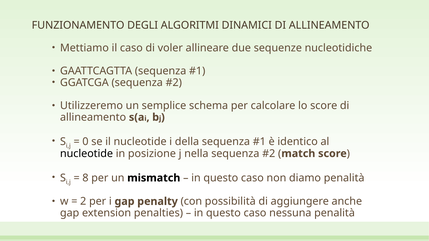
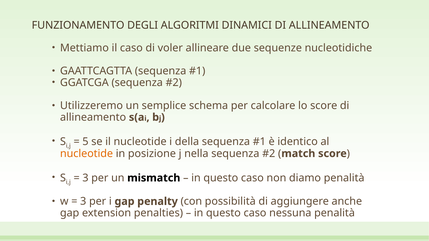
0: 0 -> 5
nucleotide at (87, 154) colour: black -> orange
8 at (85, 178): 8 -> 3
2 at (83, 202): 2 -> 3
